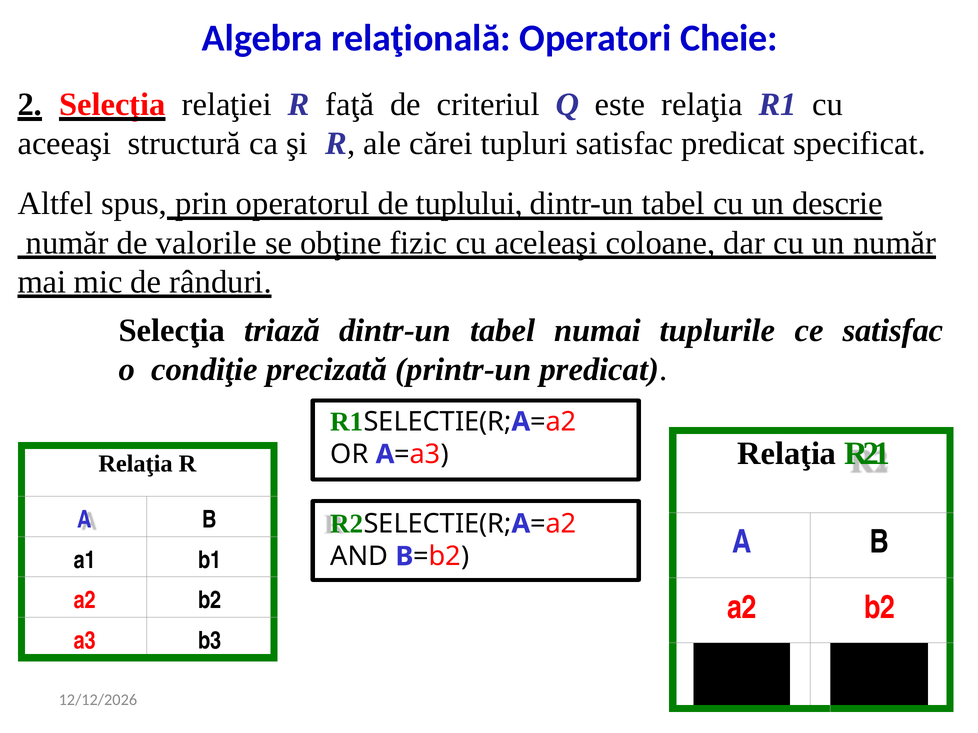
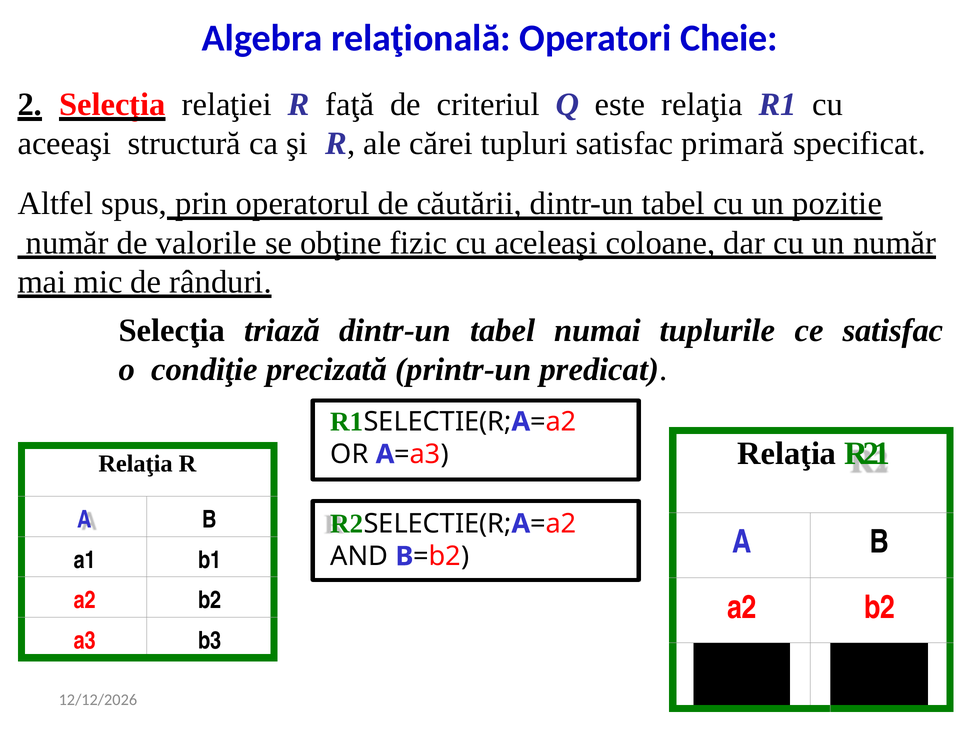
satisfac predicat: predicat -> primară
tuplului: tuplului -> căutării
descrie: descrie -> pozitie
